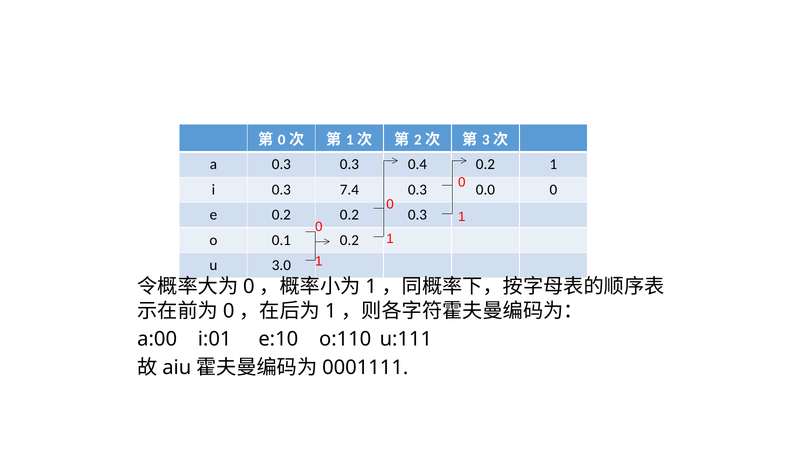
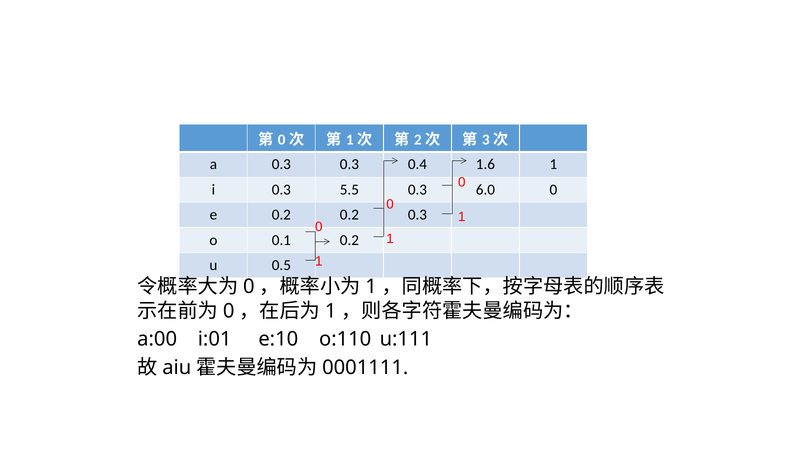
0.4 0.2: 0.2 -> 1.6
7.4: 7.4 -> 5.5
0.0: 0.0 -> 6.0
3.0: 3.0 -> 0.5
